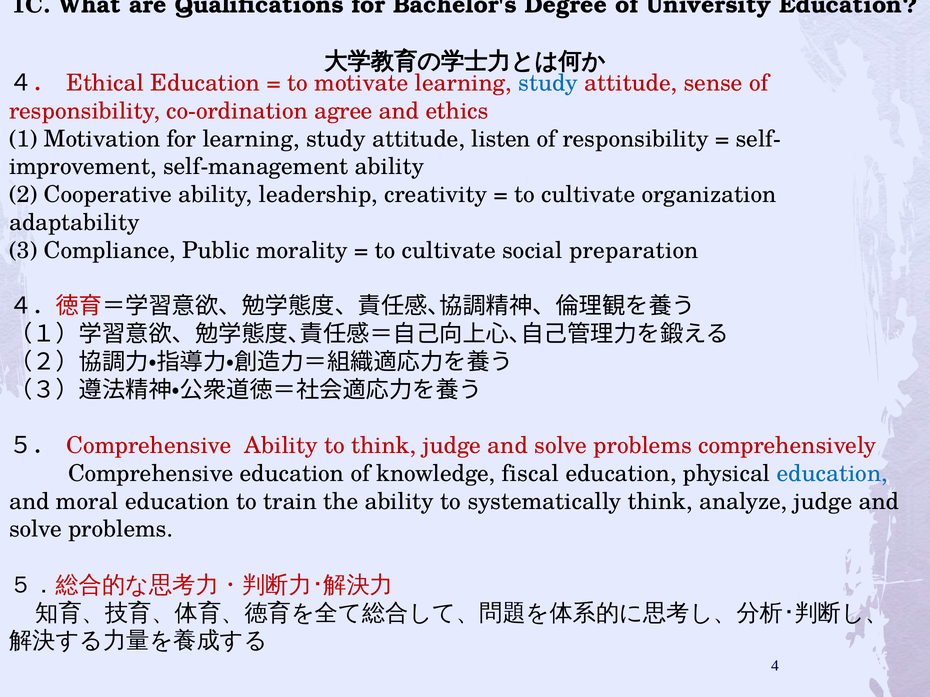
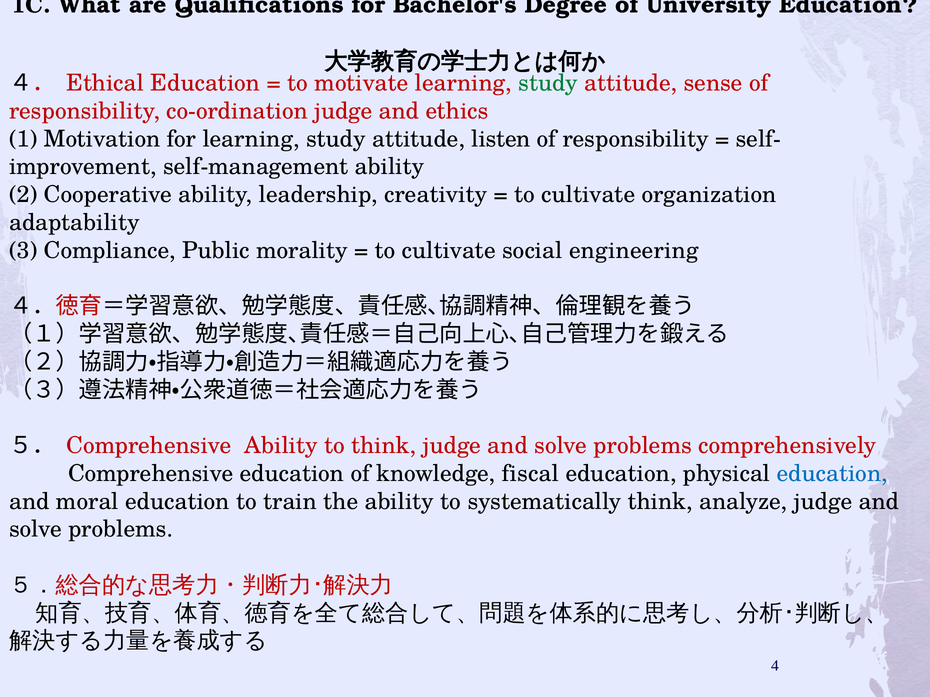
study at (548, 83) colour: blue -> green
co-ordination agree: agree -> judge
preparation: preparation -> engineering
